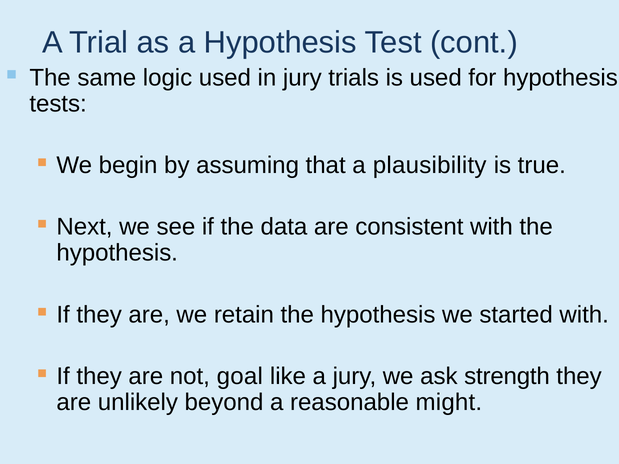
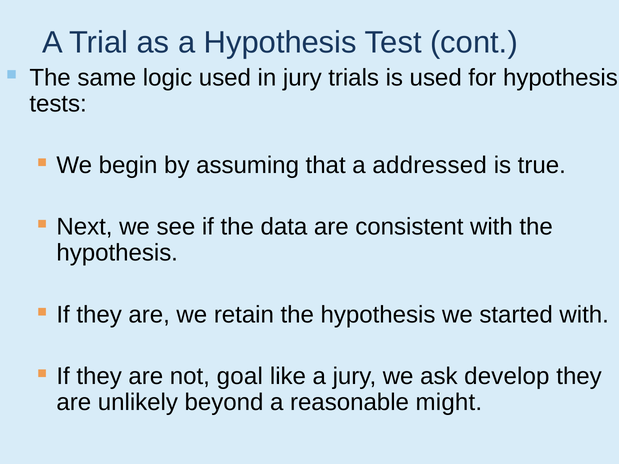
plausibility: plausibility -> addressed
strength: strength -> develop
